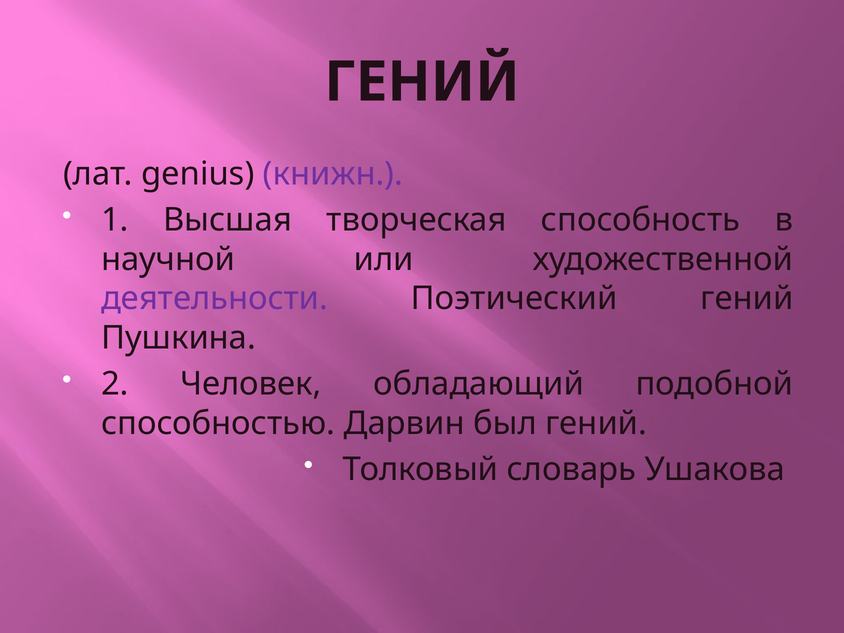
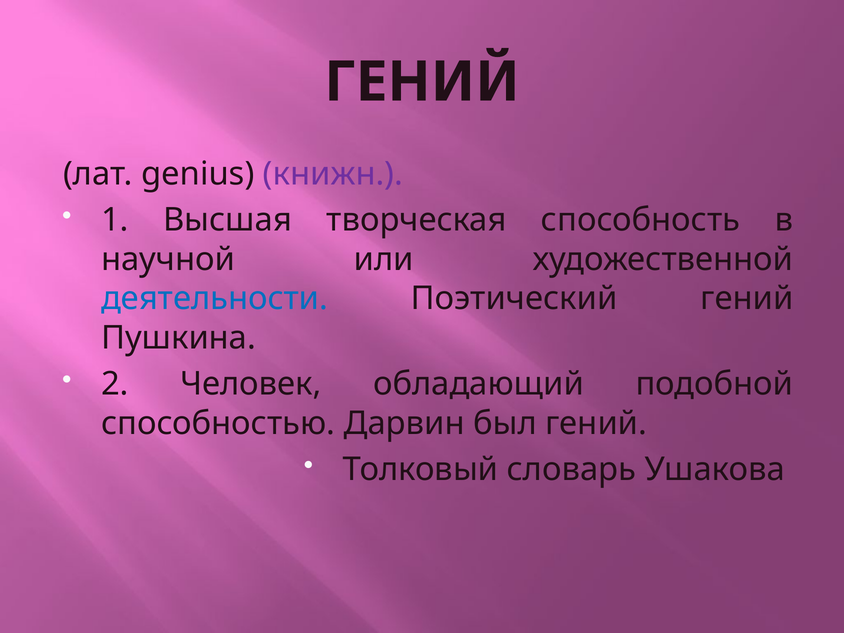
деятельности colour: purple -> blue
